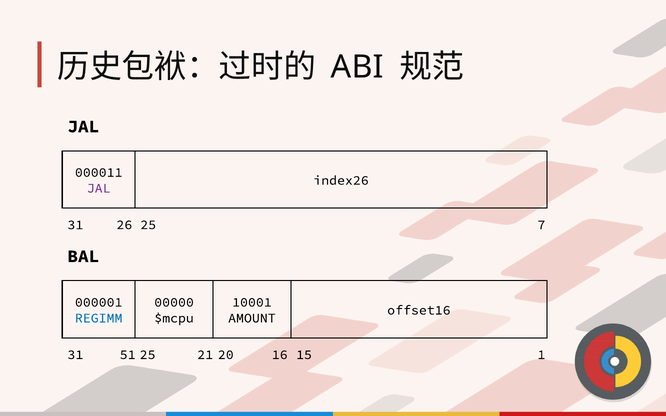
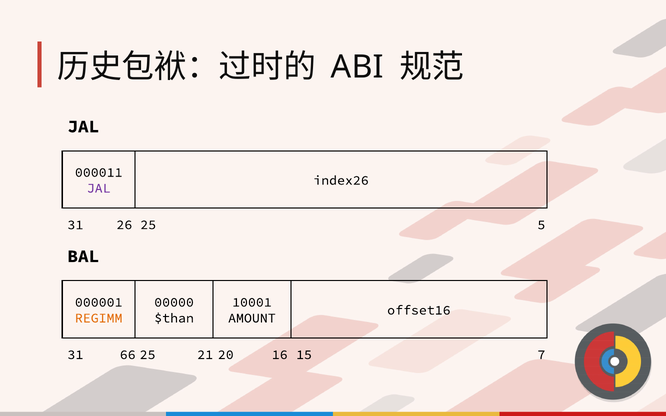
7: 7 -> 5
REGIMM colour: blue -> orange
$mcpu: $mcpu -> $than
51: 51 -> 66
1: 1 -> 7
